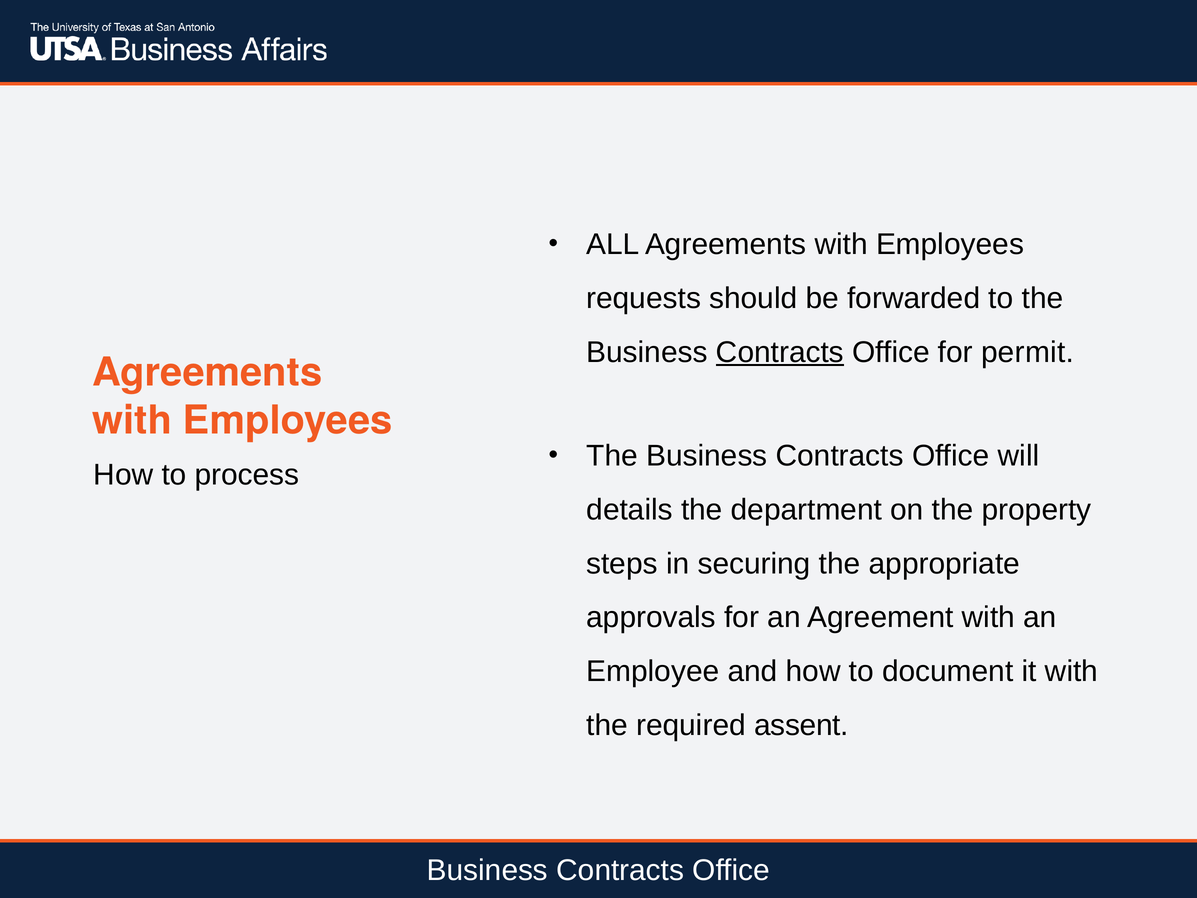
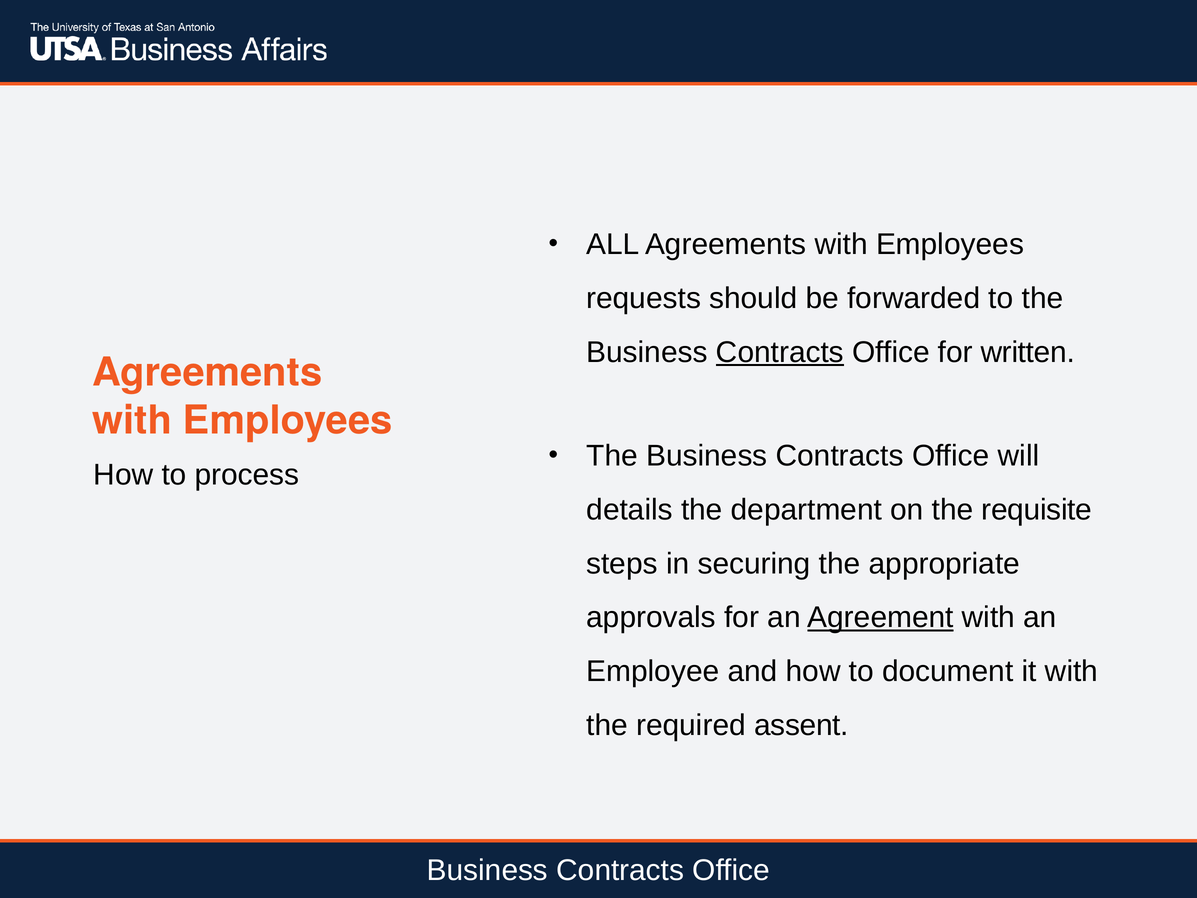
permit: permit -> written
property: property -> requisite
Agreement underline: none -> present
